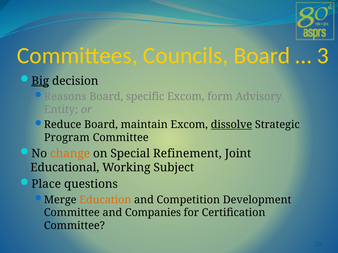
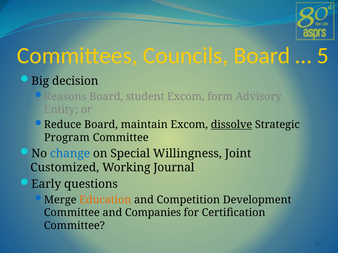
3: 3 -> 5
Big underline: present -> none
specific: specific -> student
change colour: orange -> blue
Refinement: Refinement -> Willingness
Educational: Educational -> Customized
Subject: Subject -> Journal
Place: Place -> Early
